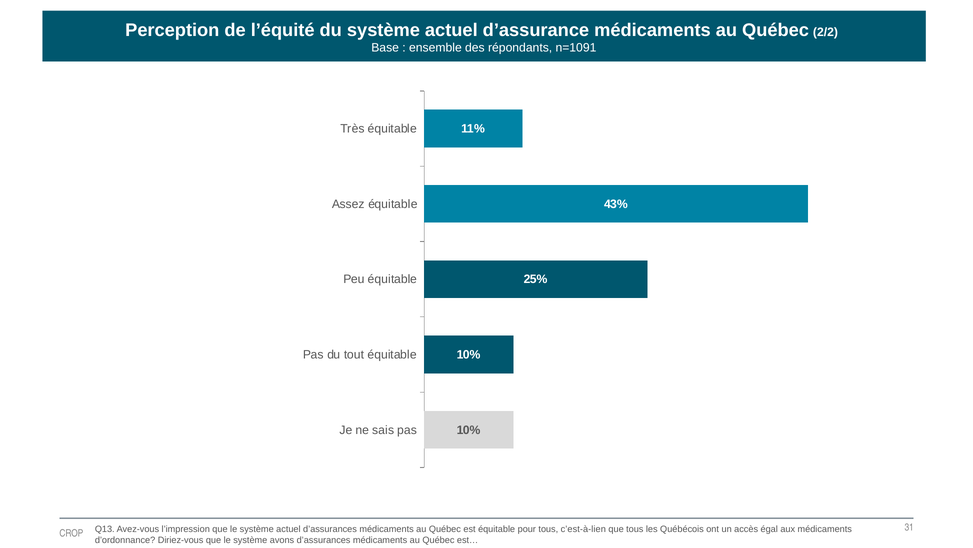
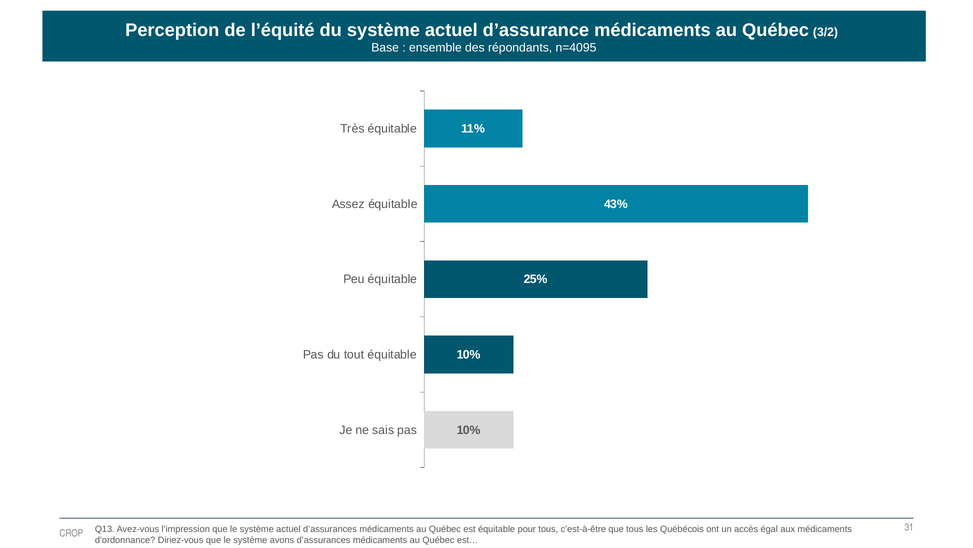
2/2: 2/2 -> 3/2
n=1091: n=1091 -> n=4095
c’est-à-lien: c’est-à-lien -> c’est-à-être
